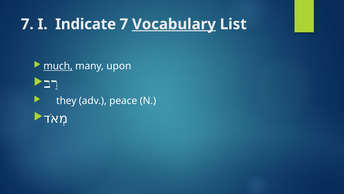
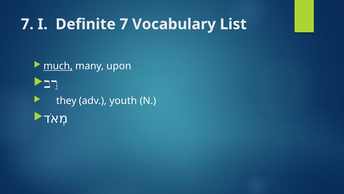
Indicate: Indicate -> Definite
Vocabulary underline: present -> none
peace: peace -> youth
